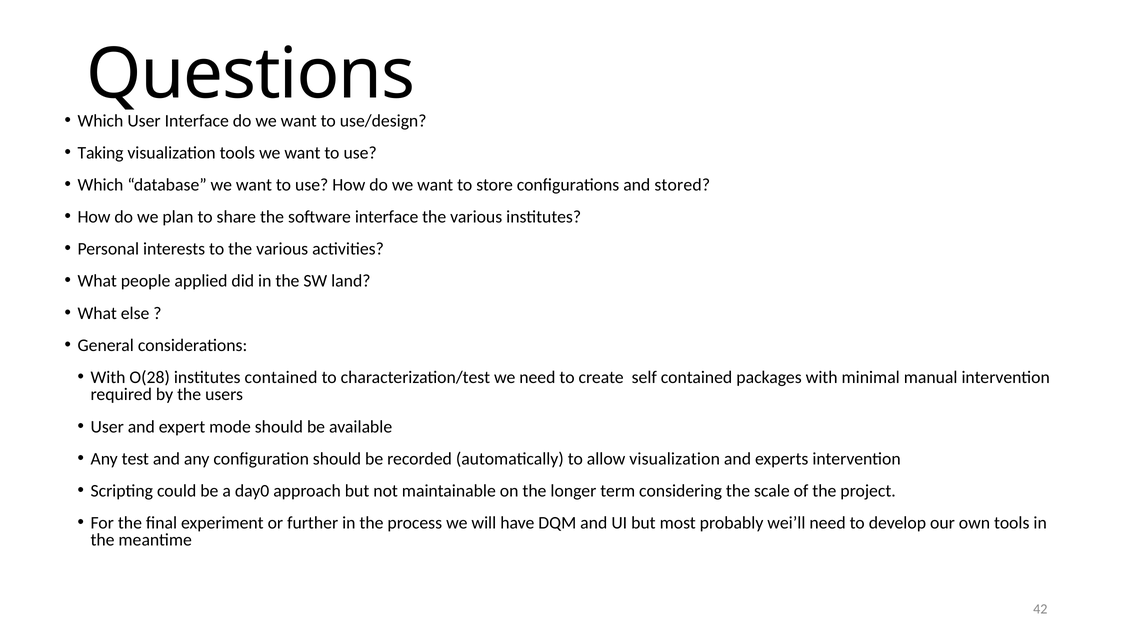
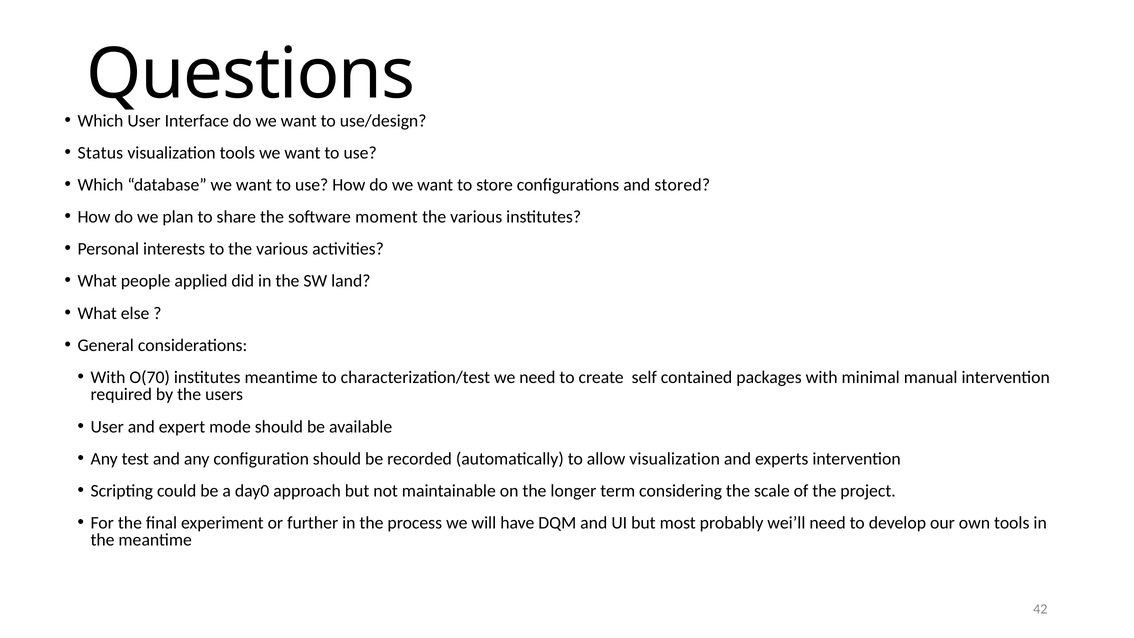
Taking: Taking -> Status
software interface: interface -> moment
O(28: O(28 -> O(70
institutes contained: contained -> meantime
